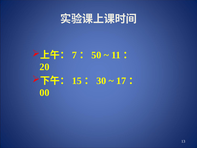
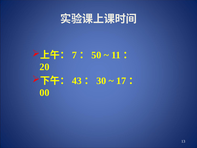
15: 15 -> 43
